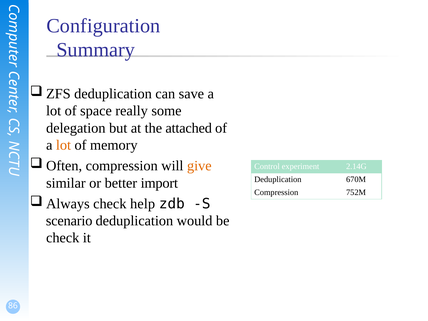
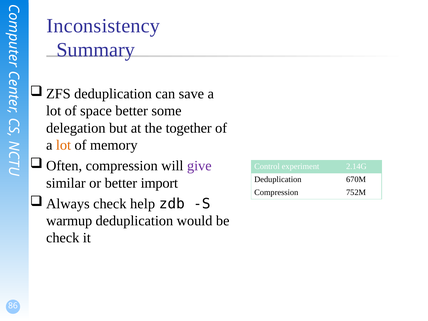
Configuration: Configuration -> Inconsistency
space really: really -> better
attached: attached -> together
give colour: orange -> purple
scenario: scenario -> warmup
